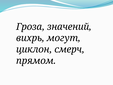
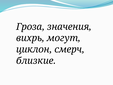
значений: значений -> значения
прямом: прямом -> близкие
